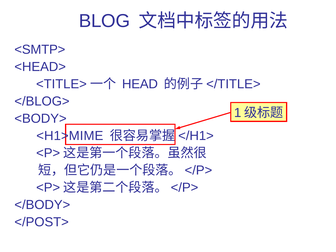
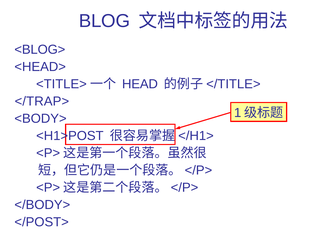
<SMTP>: <SMTP> -> <BLOG>
</BLOG>: </BLOG> -> </TRAP>
<H1>MIME: <H1>MIME -> <H1>POST
